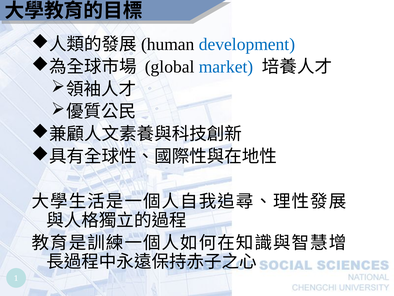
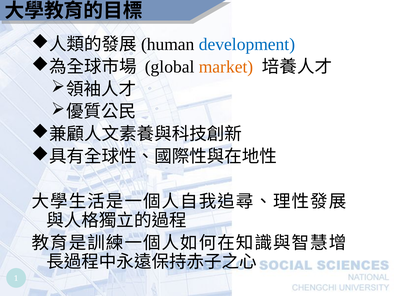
market colour: blue -> orange
